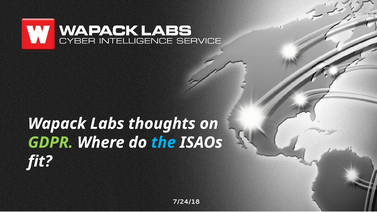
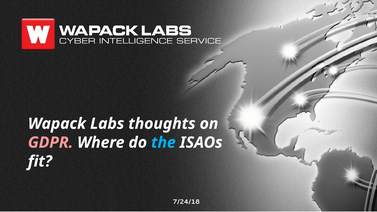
GDPR colour: light green -> pink
